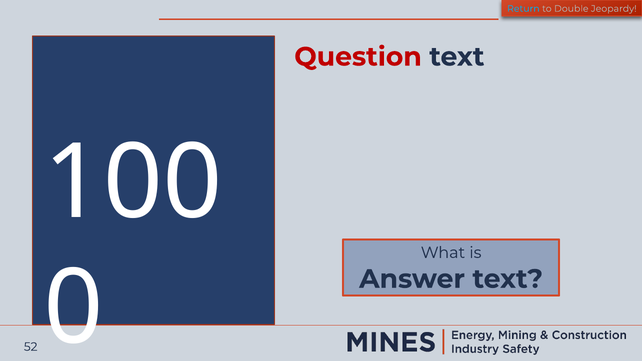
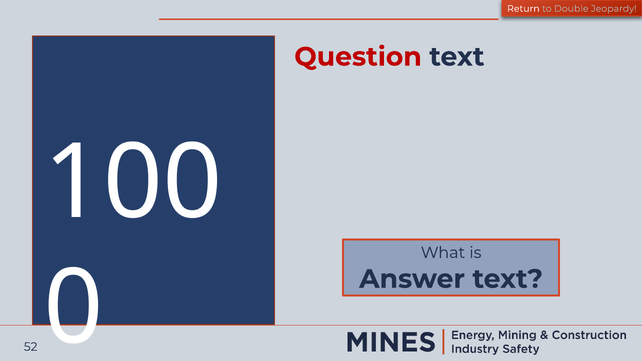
Return colour: light blue -> white
